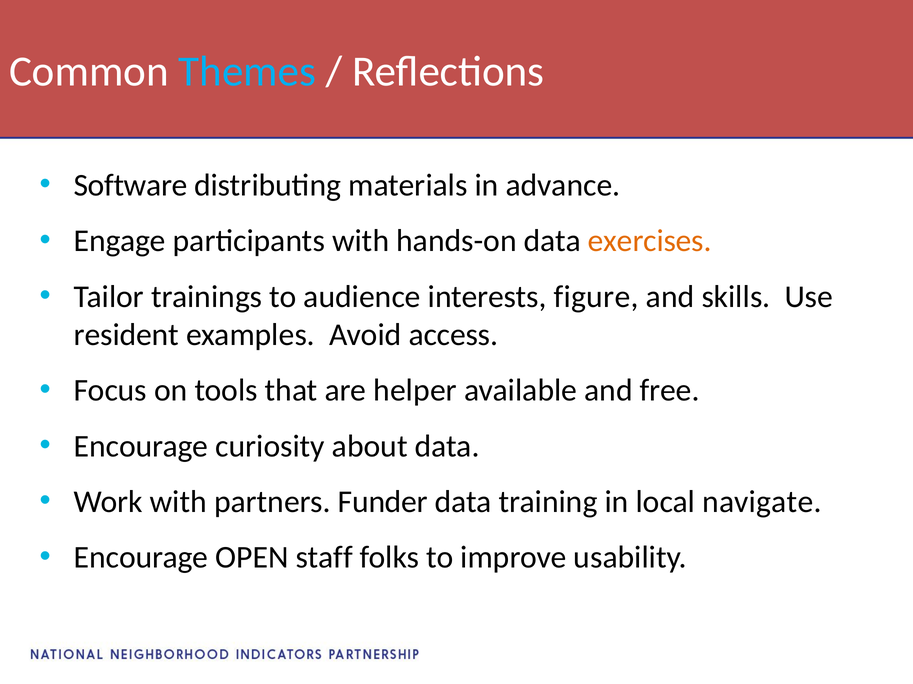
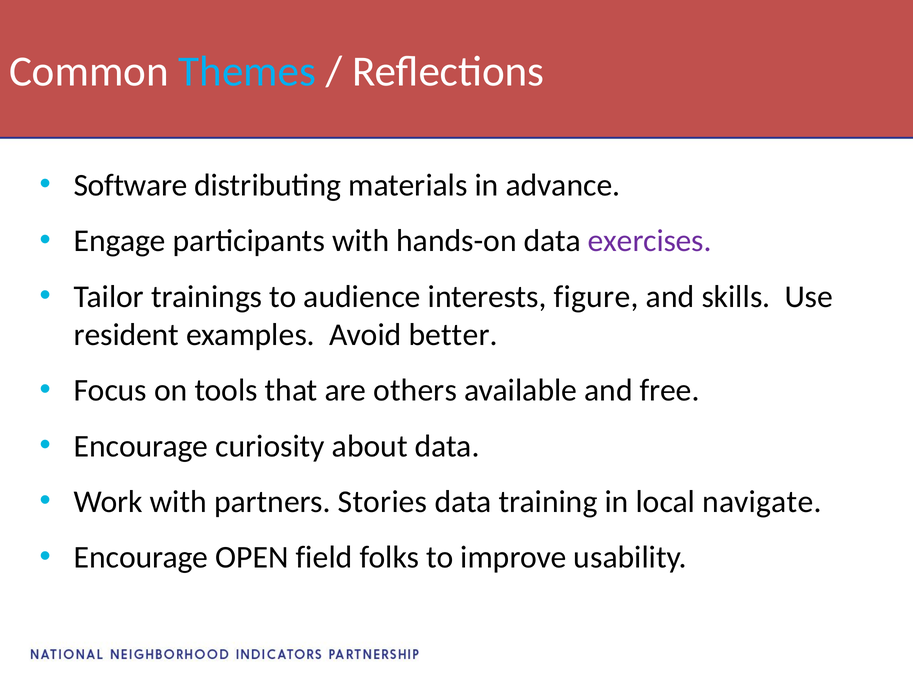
exercises colour: orange -> purple
access: access -> better
helper: helper -> others
Funder: Funder -> Stories
staff: staff -> field
